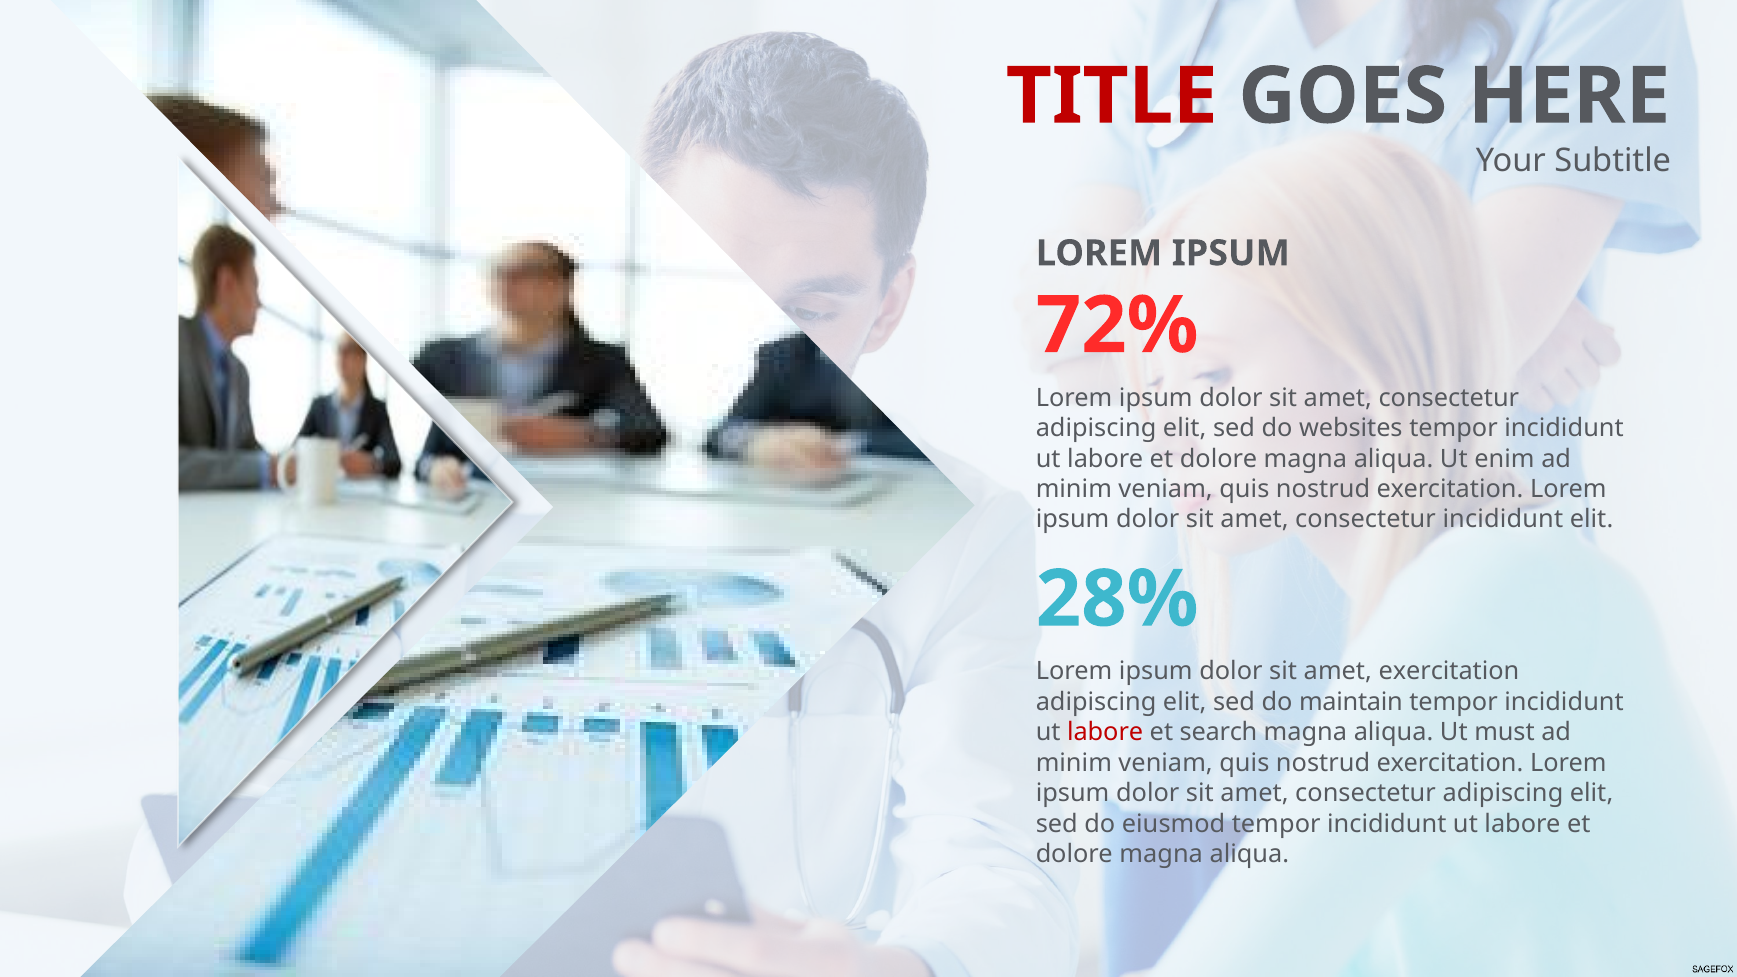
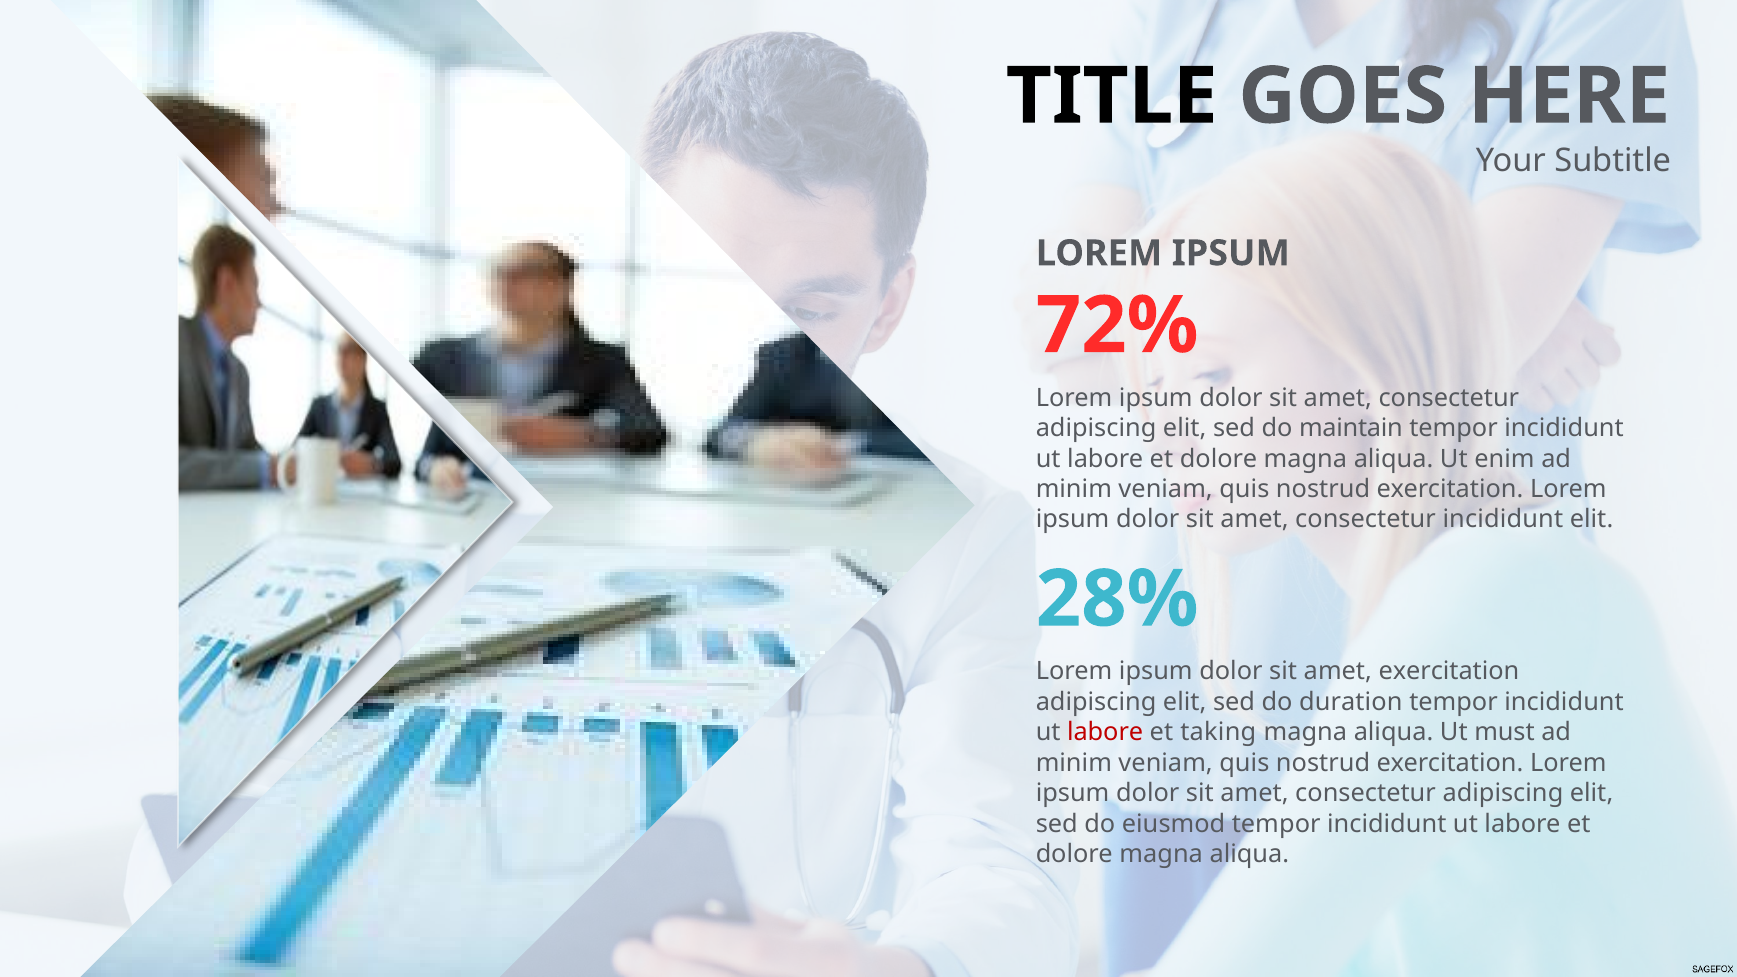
TITLE colour: red -> black
websites: websites -> maintain
maintain: maintain -> duration
search: search -> taking
